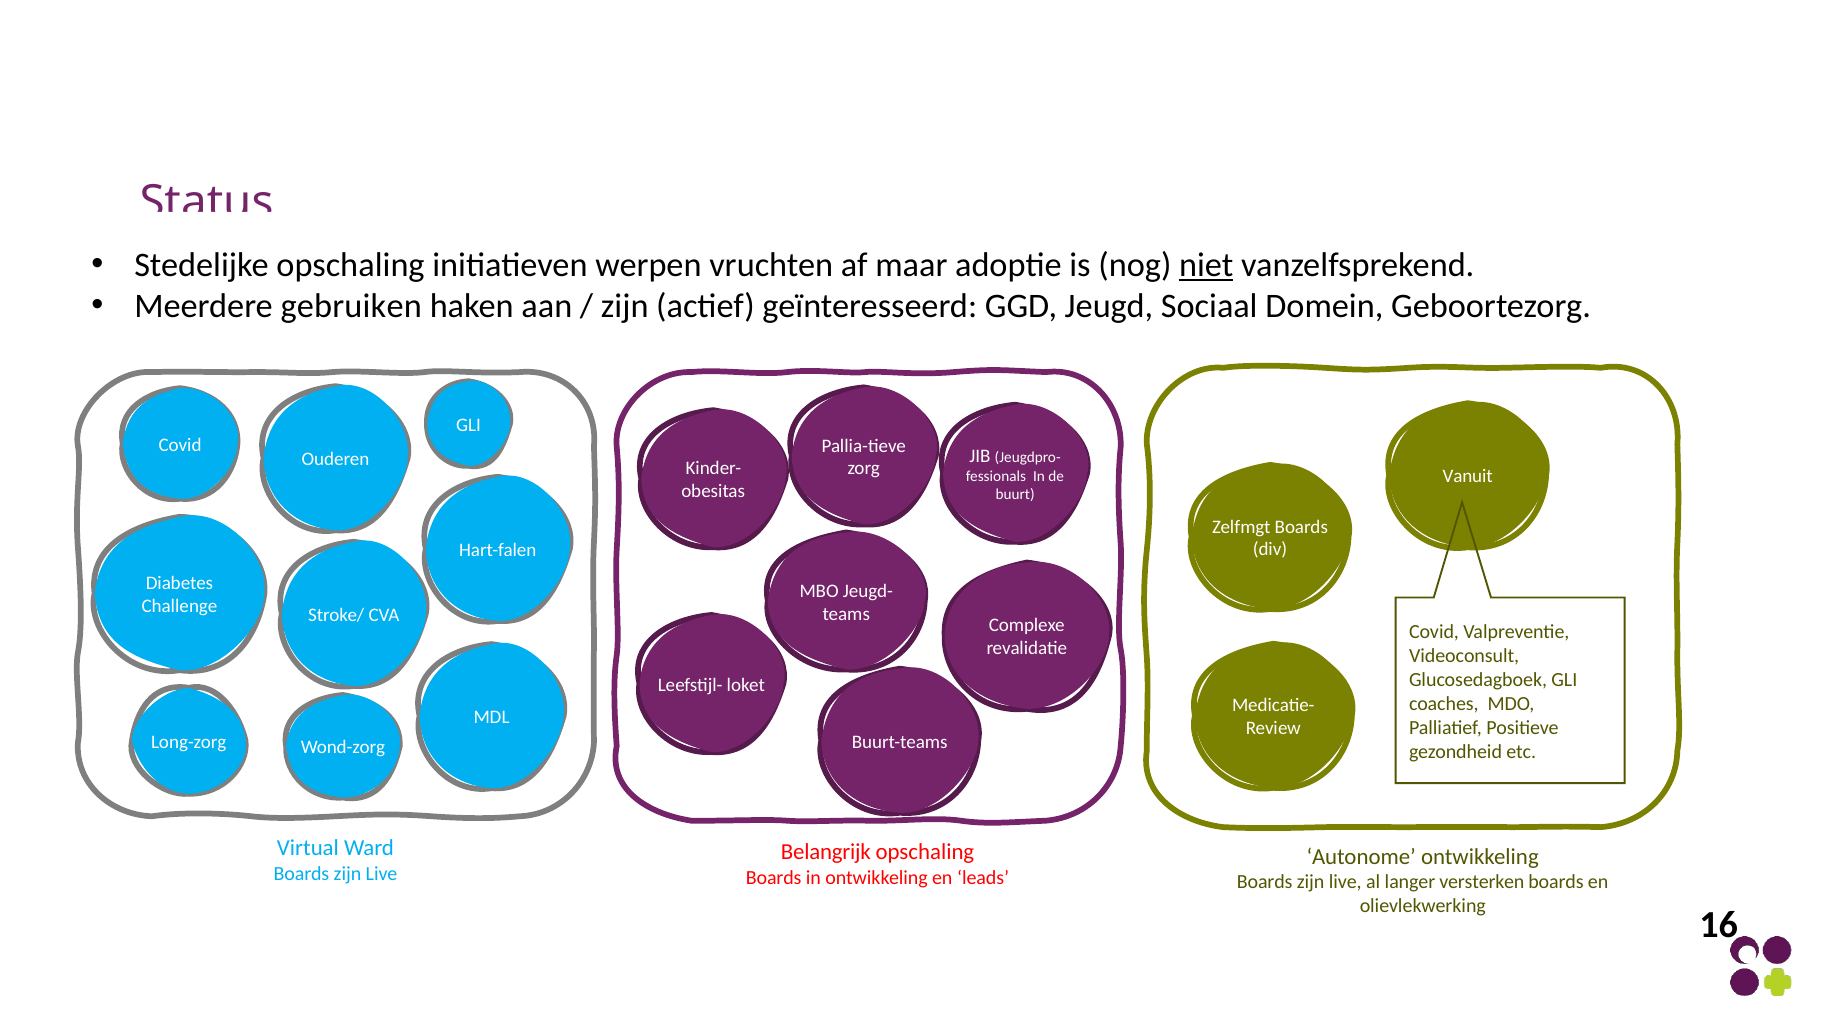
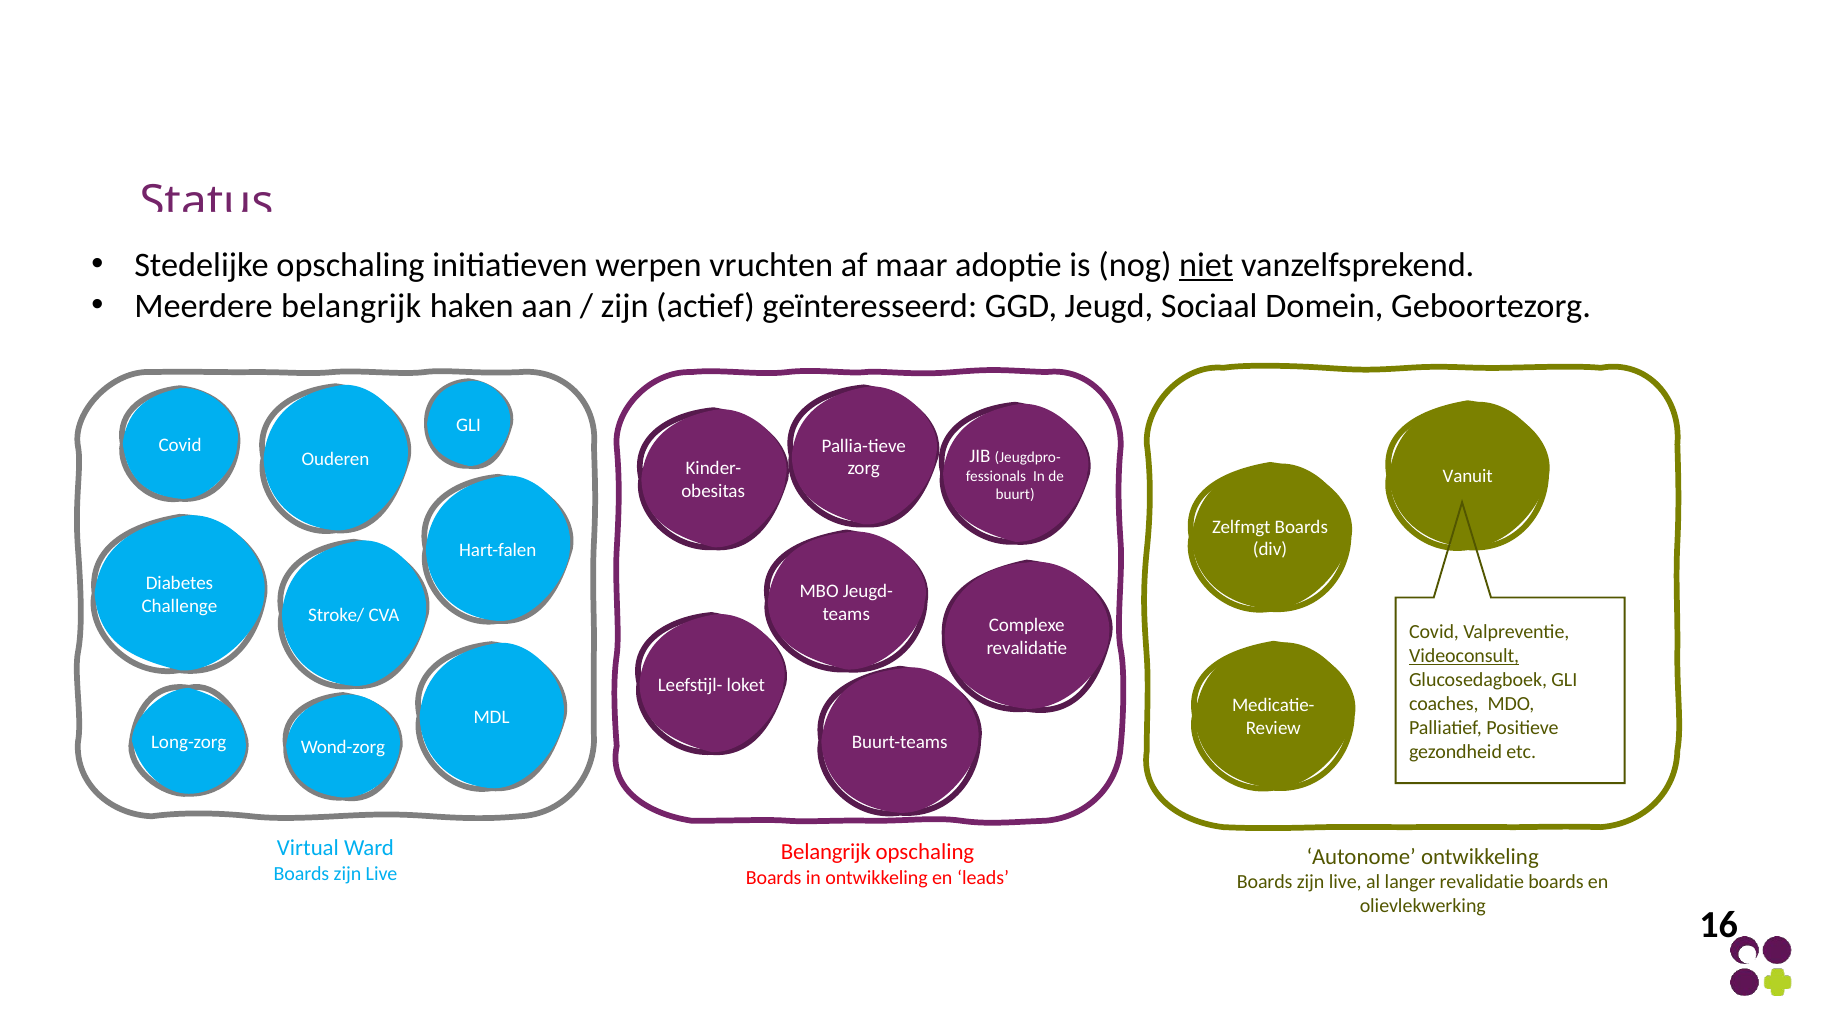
Meerdere gebruiken: gebruiken -> belangrijk
Videoconsult underline: none -> present
langer versterken: versterken -> revalidatie
